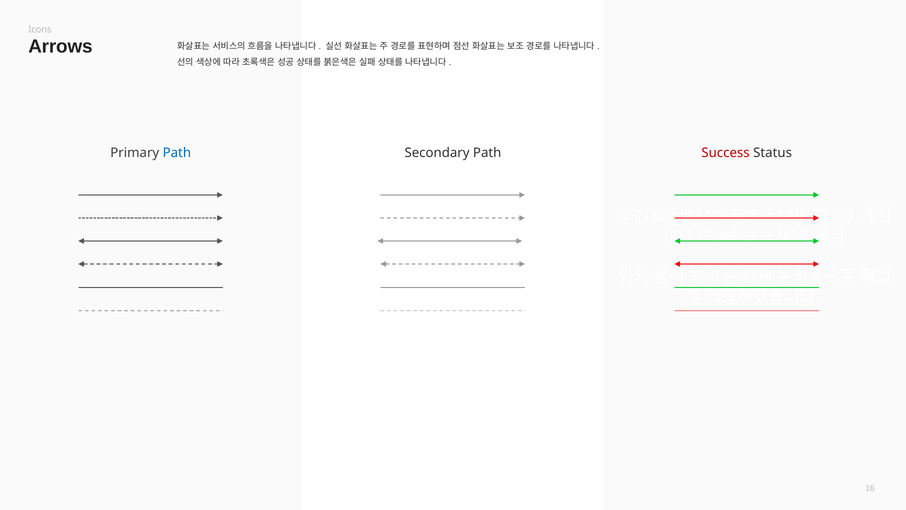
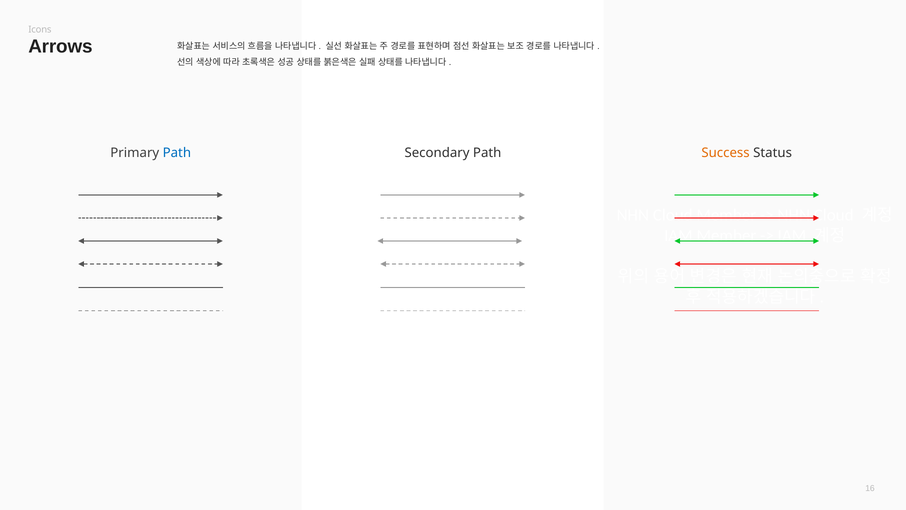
Success colour: red -> orange
